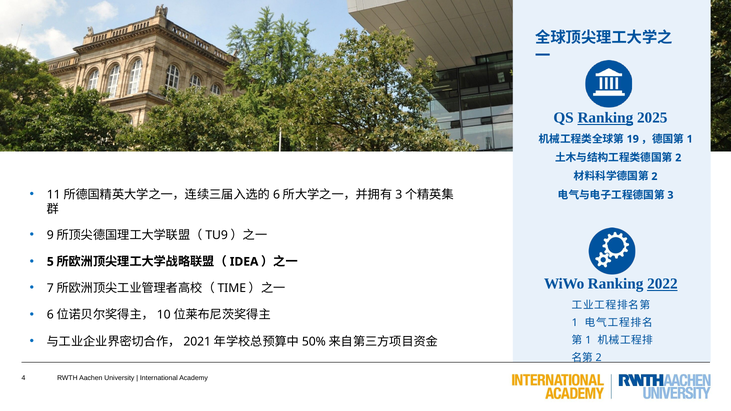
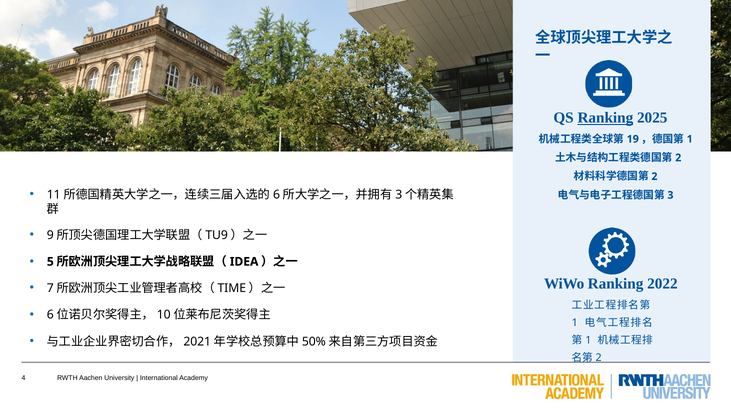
2022 underline: present -> none
